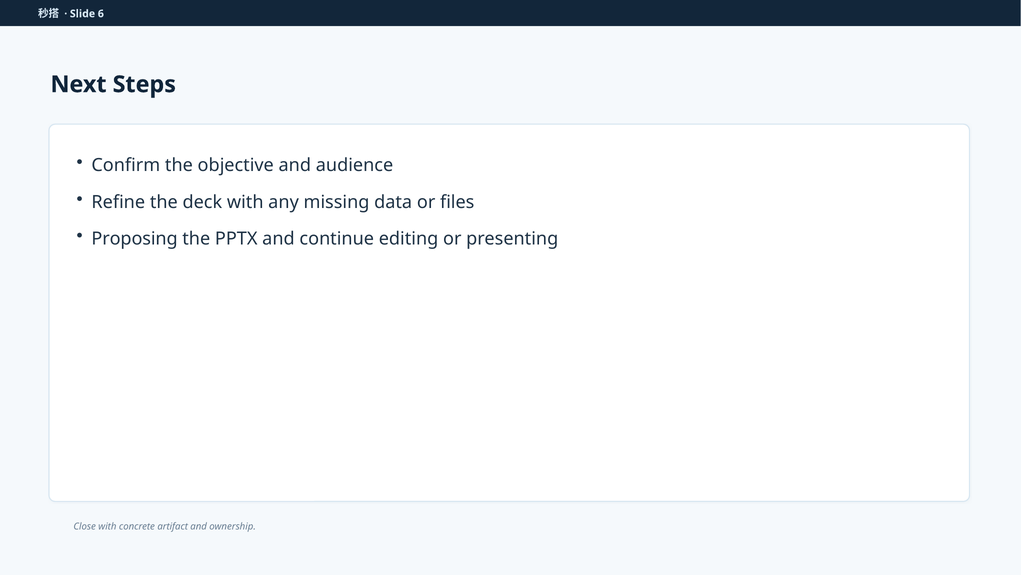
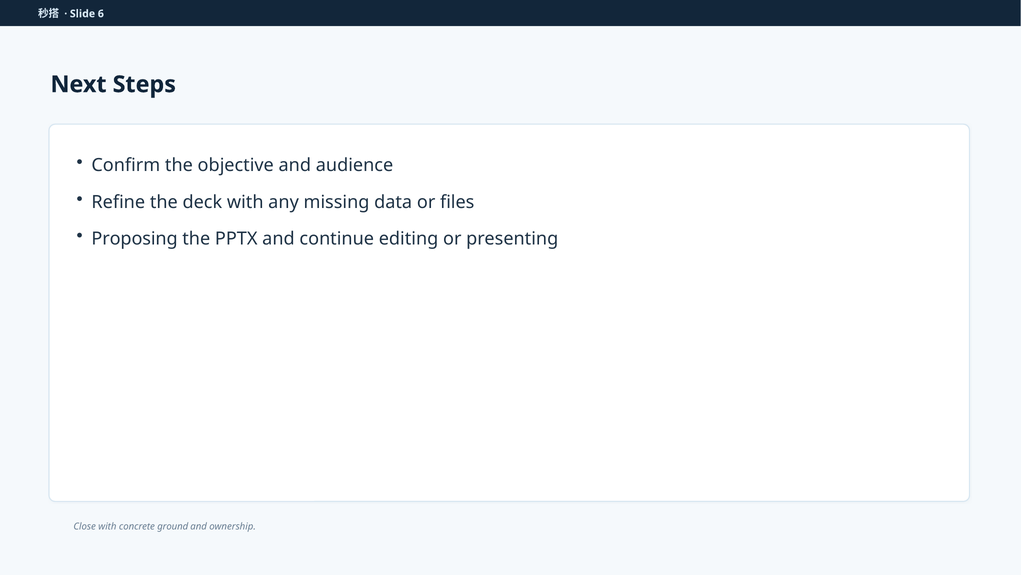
artifact: artifact -> ground
